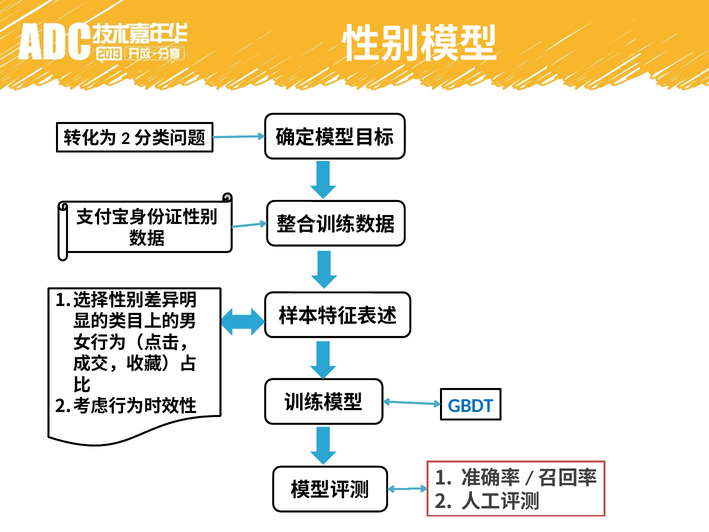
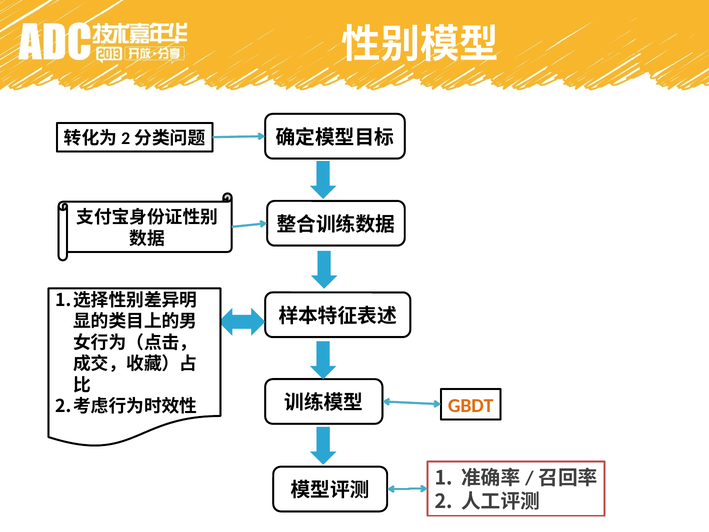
GBDT colour: blue -> orange
